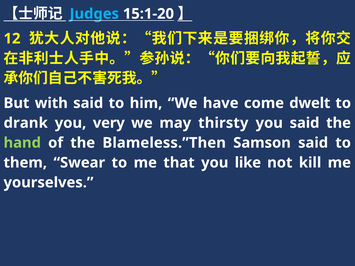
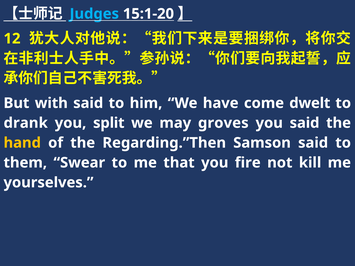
very: very -> split
thirsty: thirsty -> groves
hand colour: light green -> yellow
Blameless.”Then: Blameless.”Then -> Regarding.”Then
like: like -> fire
